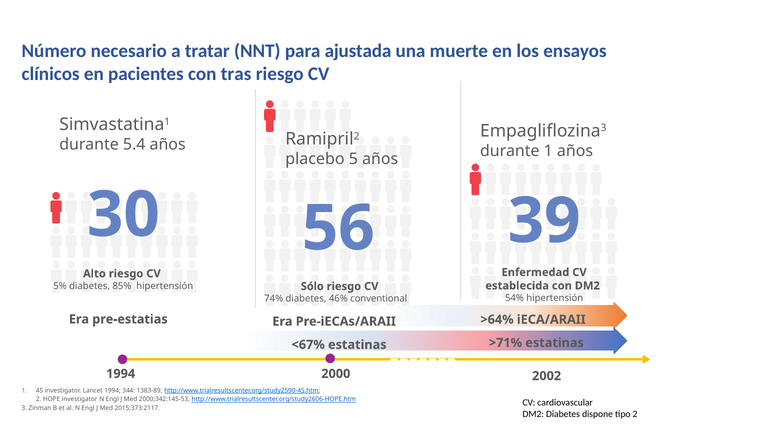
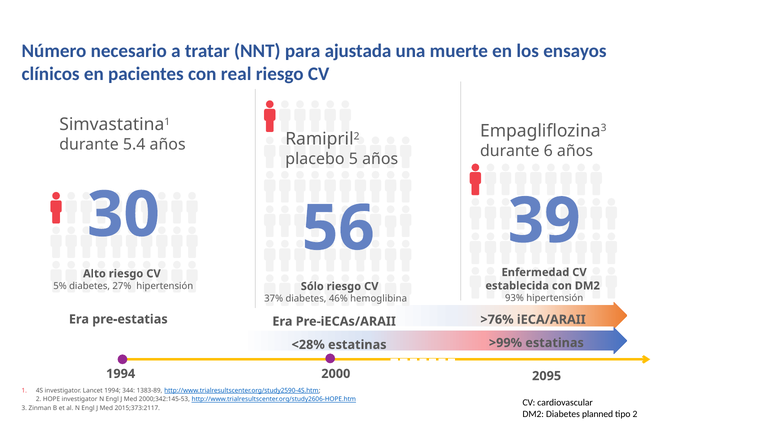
tras: tras -> real
durante 1: 1 -> 6
85%: 85% -> 27%
54%: 54% -> 93%
74%: 74% -> 37%
conventional: conventional -> hemoglibina
>64%: >64% -> >76%
>71%: >71% -> >99%
<67%: <67% -> <28%
2002: 2002 -> 2095
dispone: dispone -> planned
